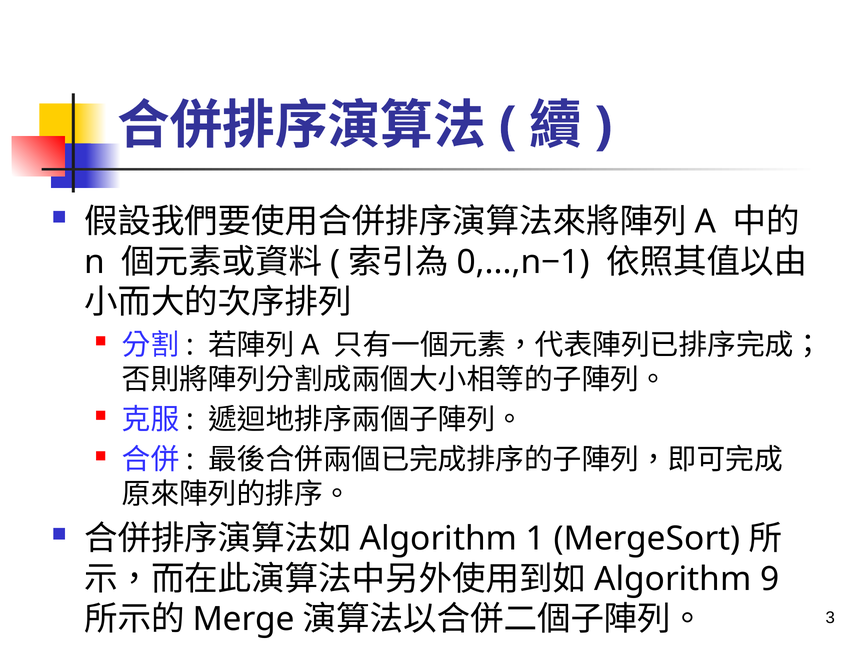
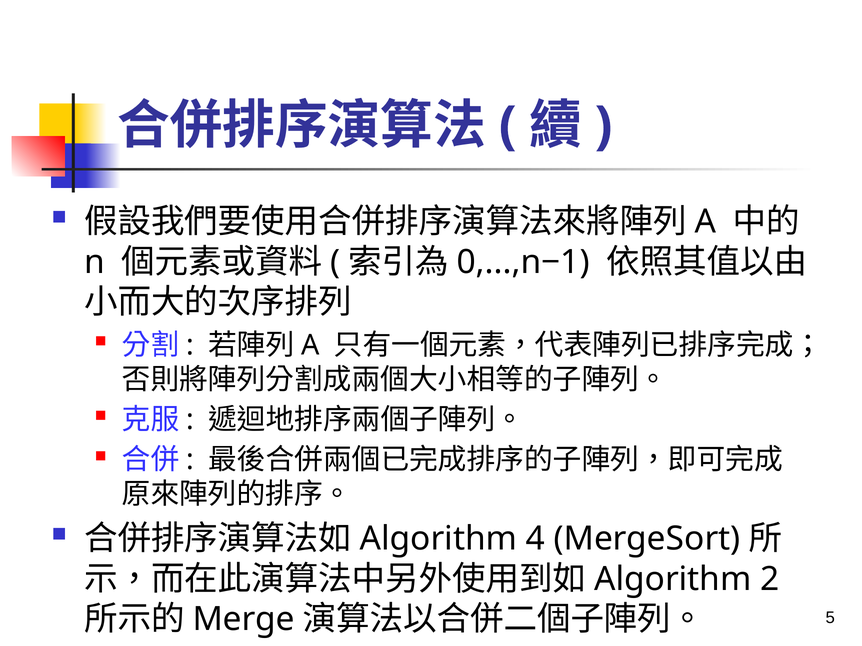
1: 1 -> 4
9: 9 -> 2
3: 3 -> 5
